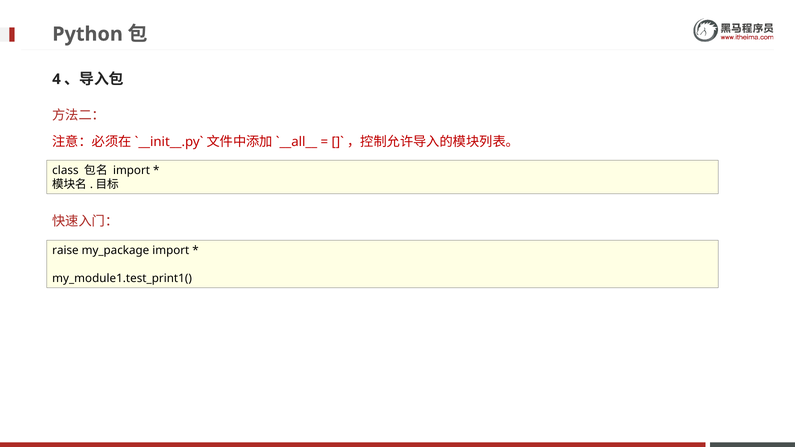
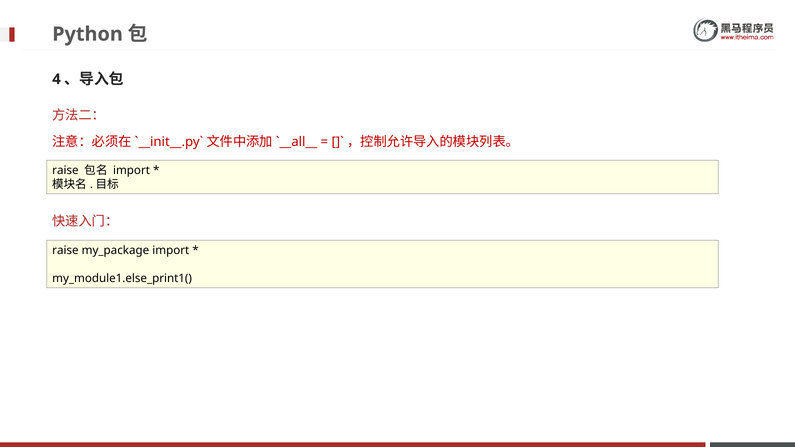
class at (65, 171): class -> raise
my_module1.test_print1(: my_module1.test_print1( -> my_module1.else_print1(
